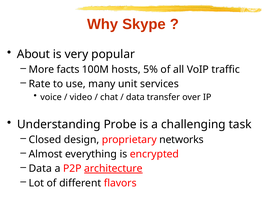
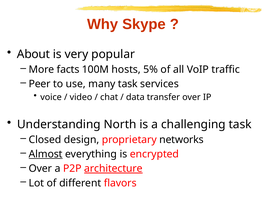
Rate: Rate -> Peer
many unit: unit -> task
Probe: Probe -> North
Almost underline: none -> present
Data at (40, 169): Data -> Over
